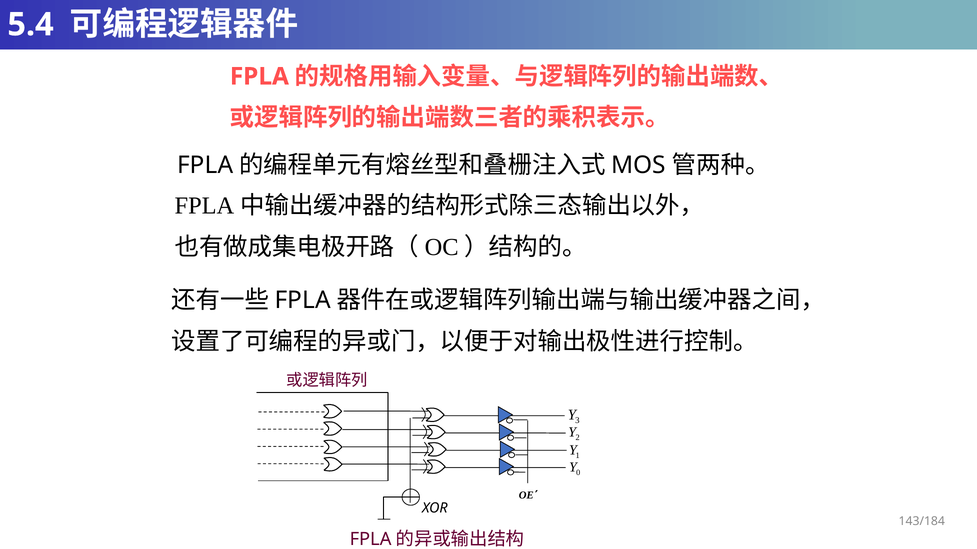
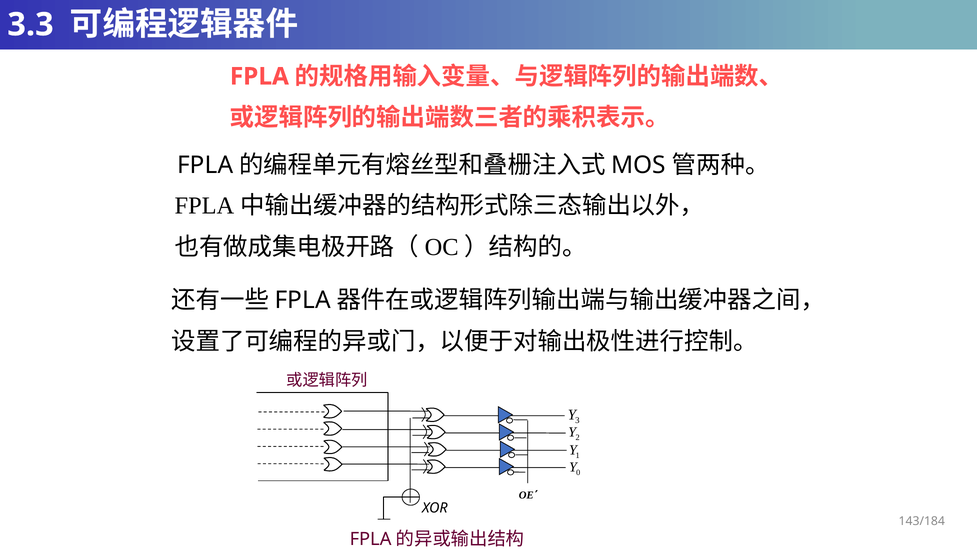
5.4: 5.4 -> 3.3
